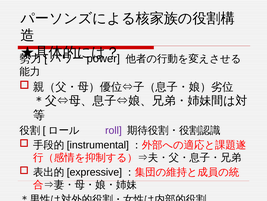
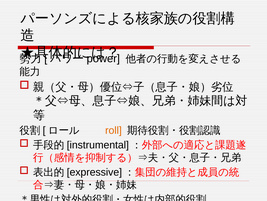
roll colour: purple -> orange
